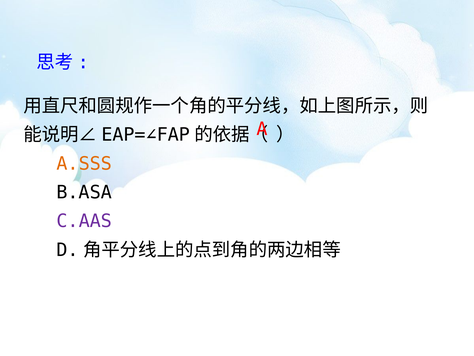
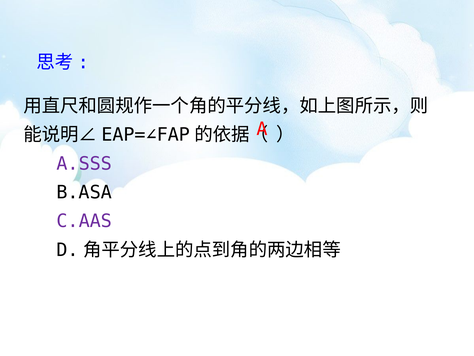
A.SSS colour: orange -> purple
